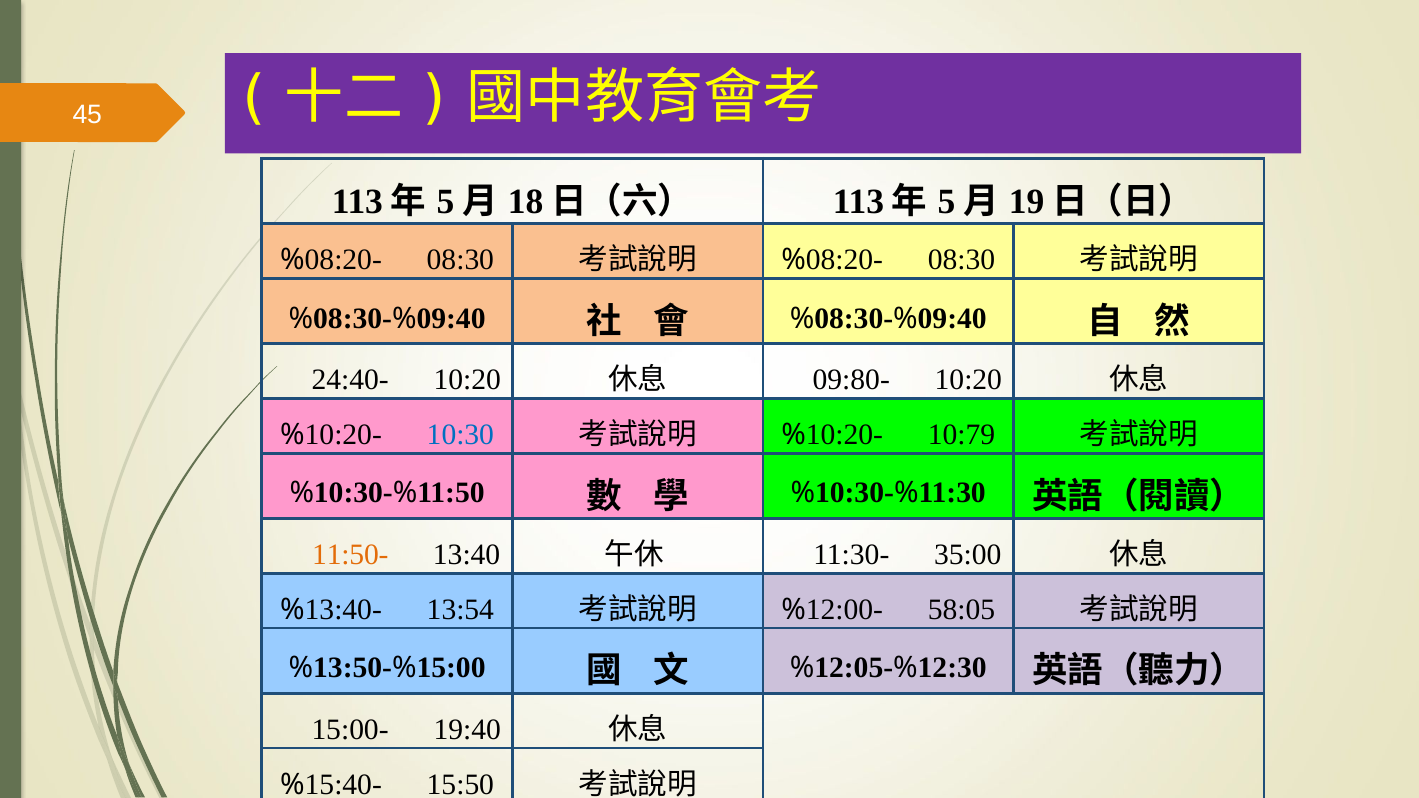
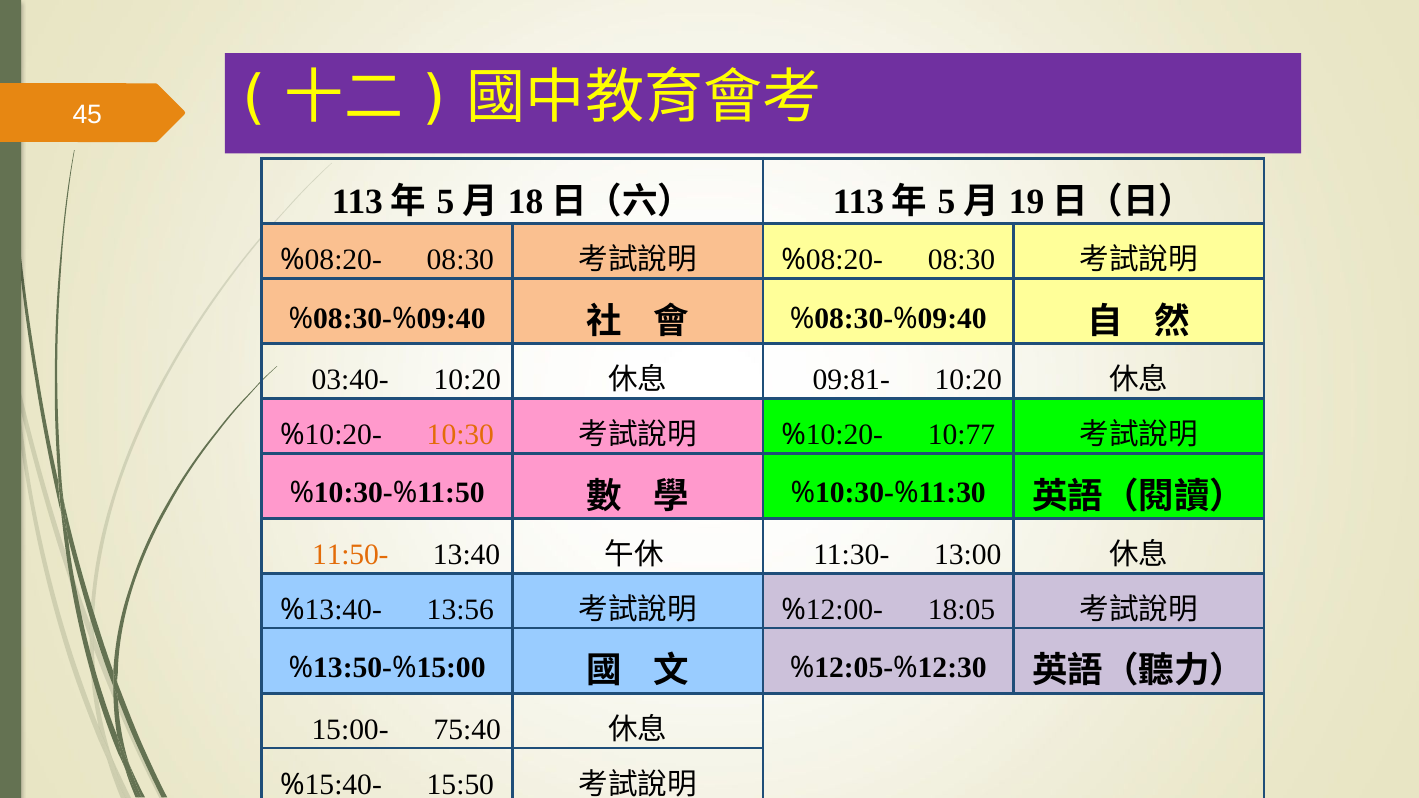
24:40-: 24:40- -> 03:40-
09:80-: 09:80- -> 09:81-
10:30 colour: blue -> orange
10:79: 10:79 -> 10:77
35:00: 35:00 -> 13:00
13:54: 13:54 -> 13:56
58:05: 58:05 -> 18:05
19:40: 19:40 -> 75:40
